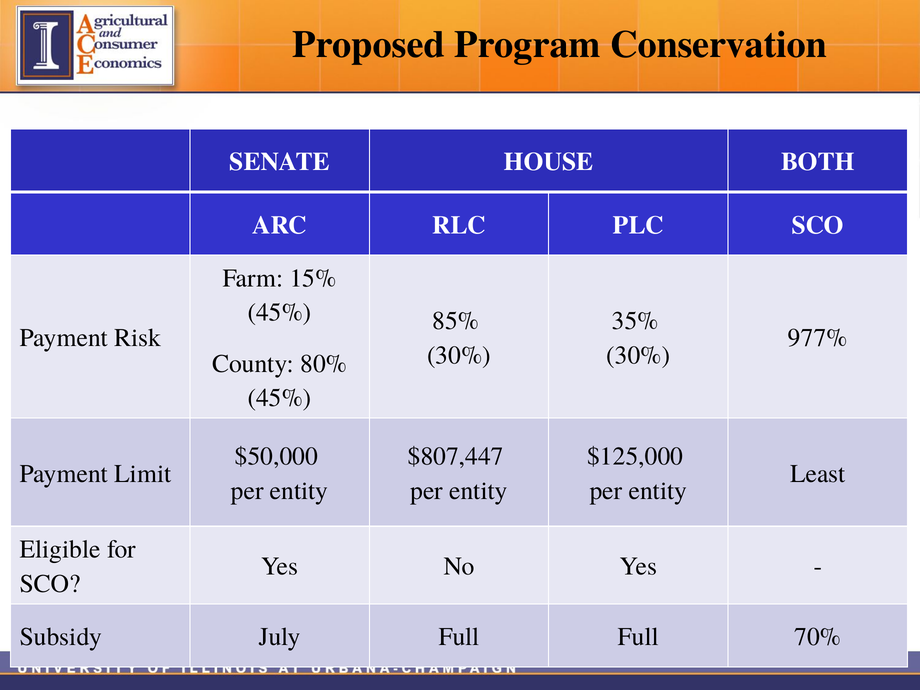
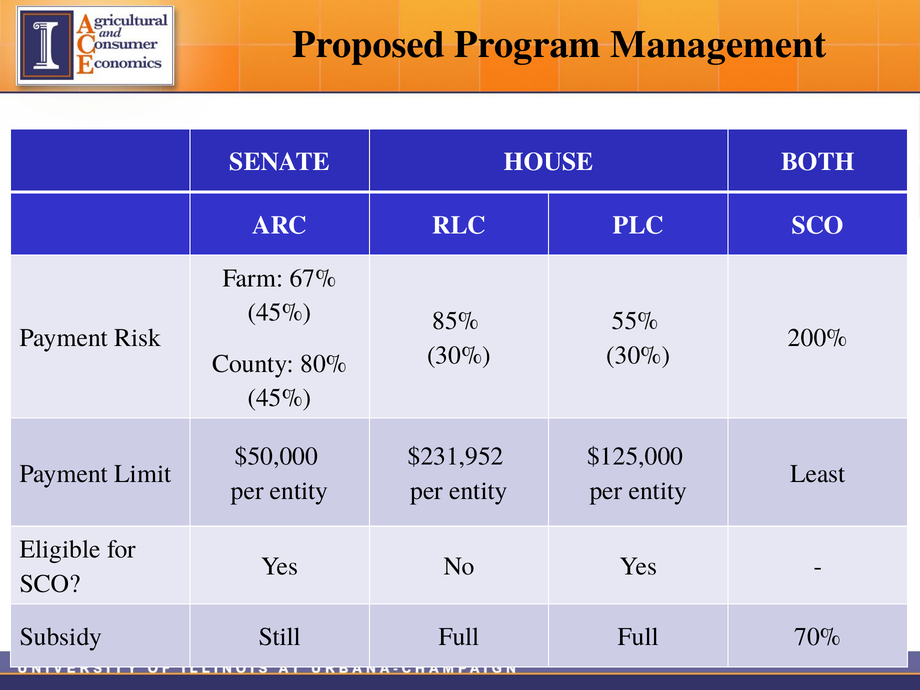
Conservation: Conservation -> Management
15%: 15% -> 67%
35%: 35% -> 55%
977%: 977% -> 200%
$807,447: $807,447 -> $231,952
July: July -> Still
